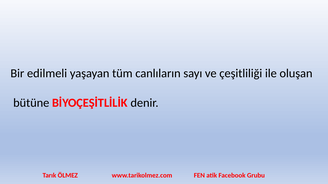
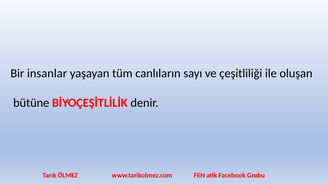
edilmeli: edilmeli -> insanlar
